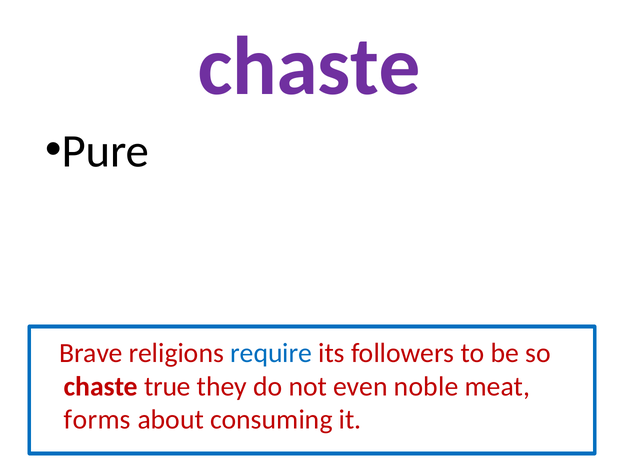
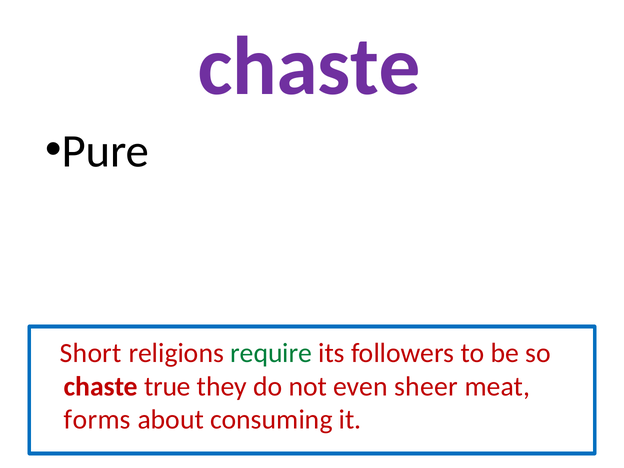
Brave: Brave -> Short
require colour: blue -> green
noble: noble -> sheer
